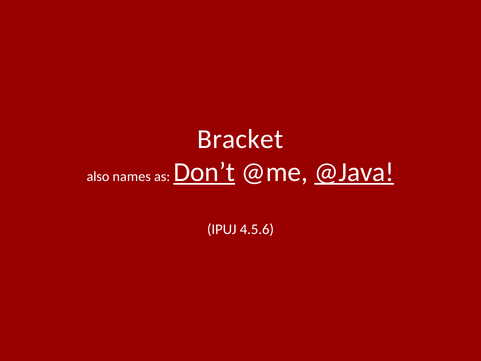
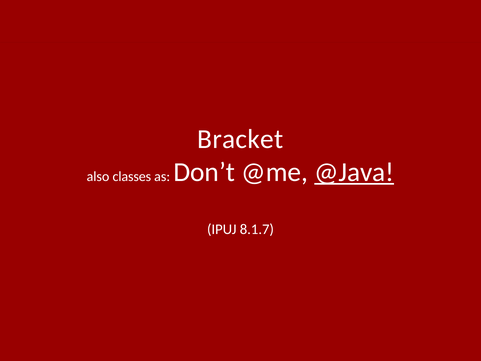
names: names -> classes
Don’t underline: present -> none
4.5.6: 4.5.6 -> 8.1.7
